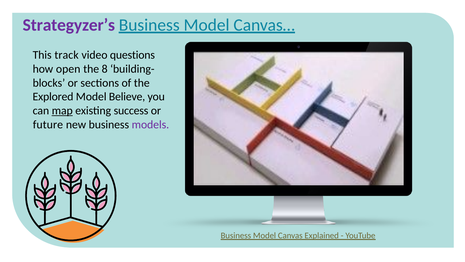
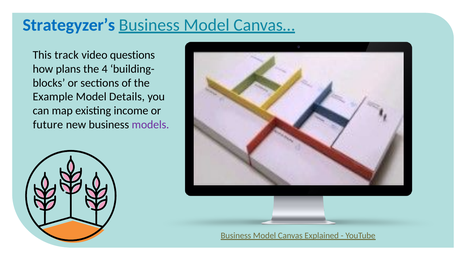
Strategyzer’s colour: purple -> blue
open: open -> plans
8: 8 -> 4
Explored: Explored -> Example
Believe: Believe -> Details
map underline: present -> none
success: success -> income
